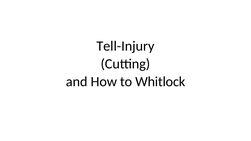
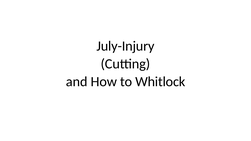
Tell-Injury: Tell-Injury -> July-Injury
